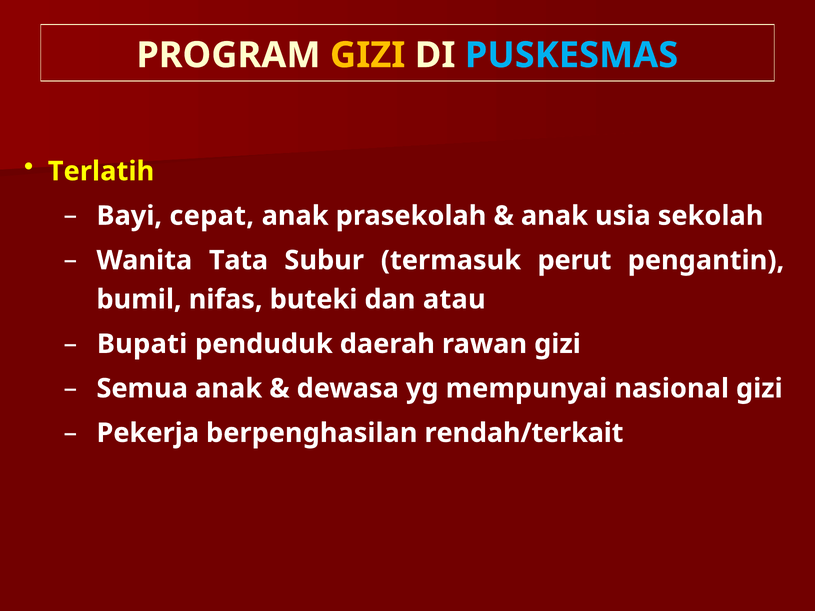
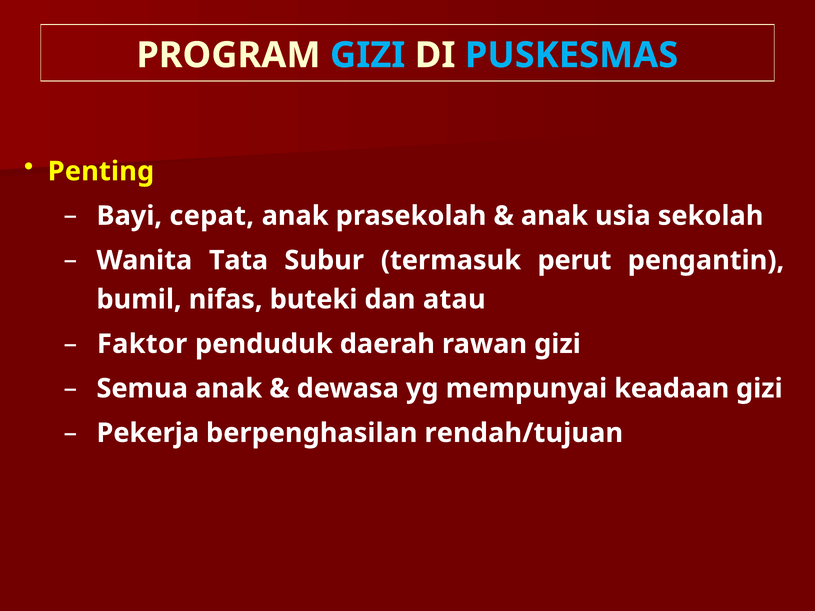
GIZI at (368, 55) colour: yellow -> light blue
Terlatih: Terlatih -> Penting
Bupati: Bupati -> Faktor
nasional: nasional -> keadaan
rendah/terkait: rendah/terkait -> rendah/tujuan
